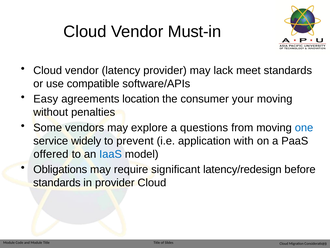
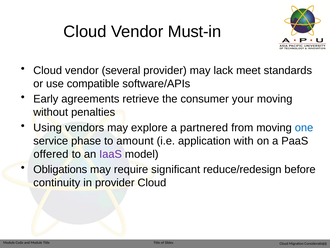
latency: latency -> several
Easy: Easy -> Early
location: location -> retrieve
Some: Some -> Using
questions: questions -> partnered
widely: widely -> phase
prevent: prevent -> amount
IaaS colour: blue -> purple
latency/redesign: latency/redesign -> reduce/redesign
standards at (57, 182): standards -> continuity
